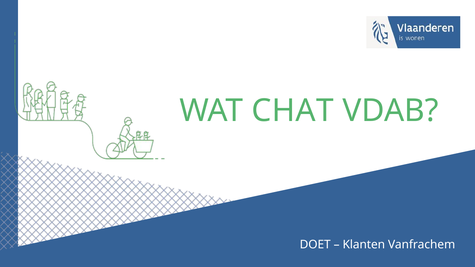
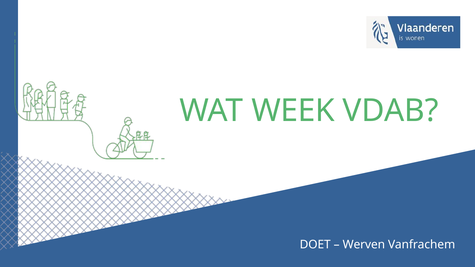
CHAT: CHAT -> WEEK
Klanten: Klanten -> Werven
